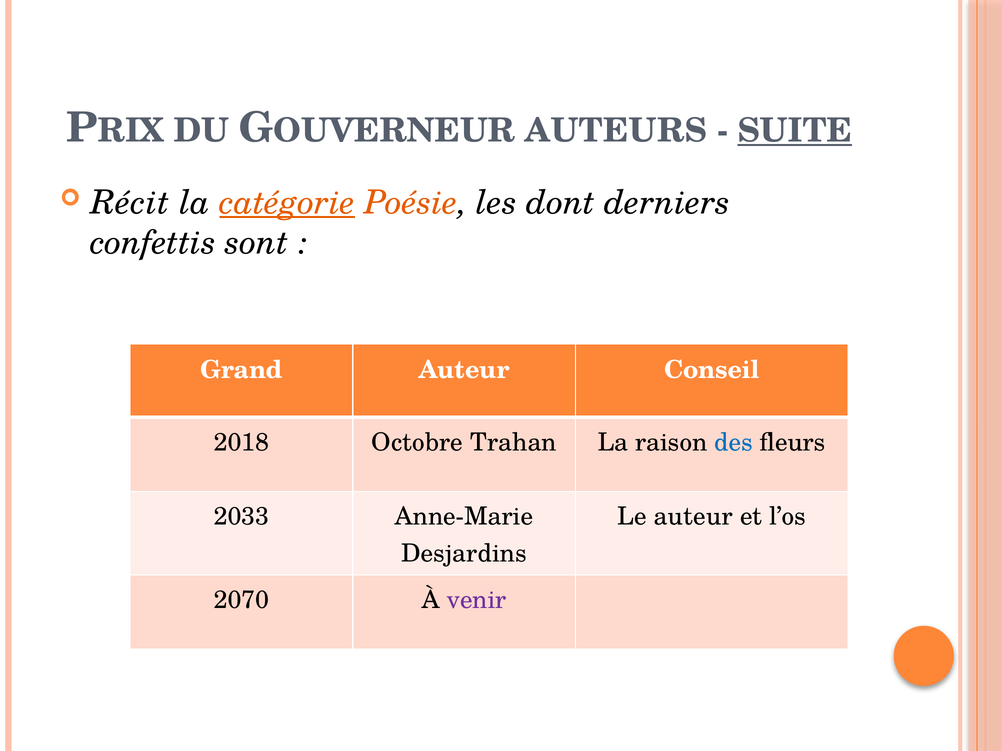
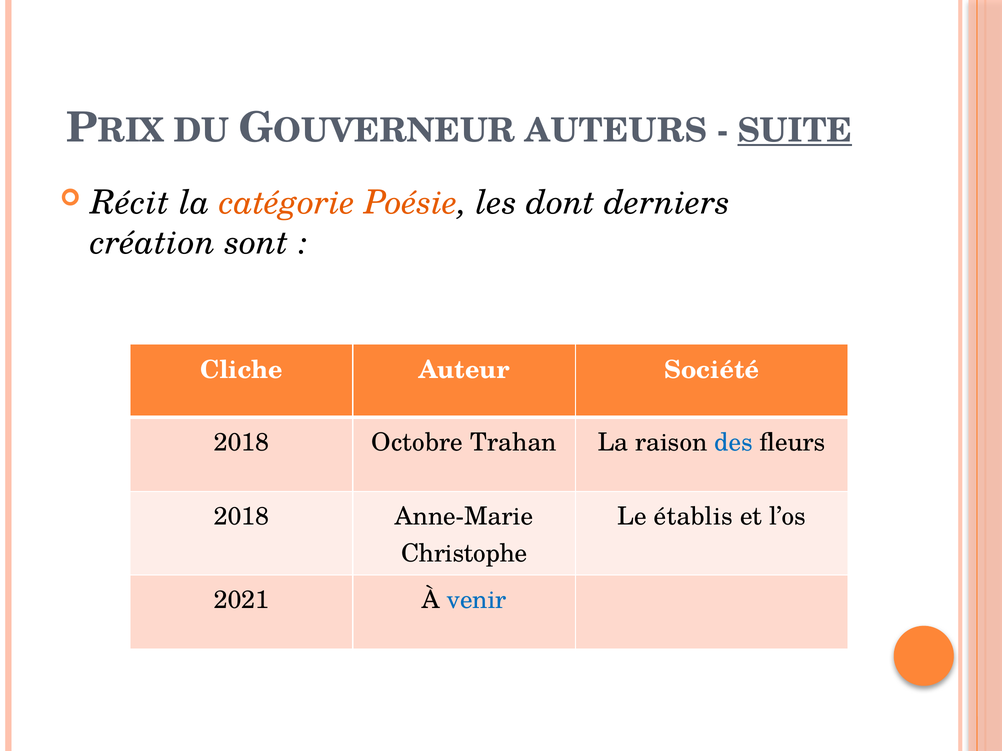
catégorie underline: present -> none
confettis: confettis -> création
Grand: Grand -> Cliche
Conseil: Conseil -> Société
2033 at (241, 517): 2033 -> 2018
Le auteur: auteur -> établis
Desjardins: Desjardins -> Christophe
2070: 2070 -> 2021
venir colour: purple -> blue
